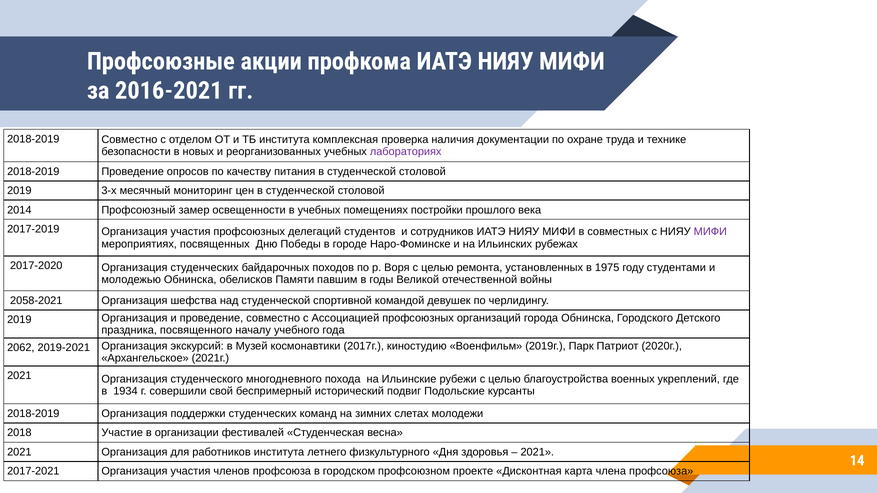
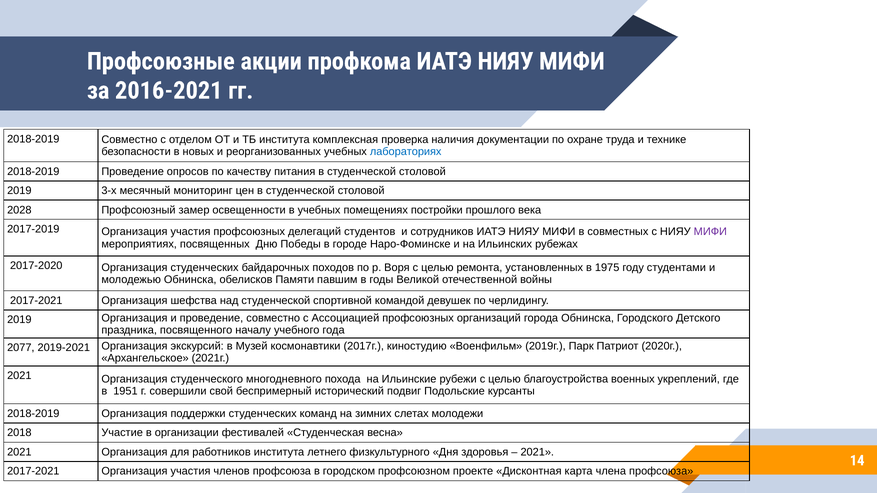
лабораториях colour: purple -> blue
2014: 2014 -> 2028
2058-2021 at (36, 301): 2058-2021 -> 2017-2021
2062: 2062 -> 2077
1934: 1934 -> 1951
